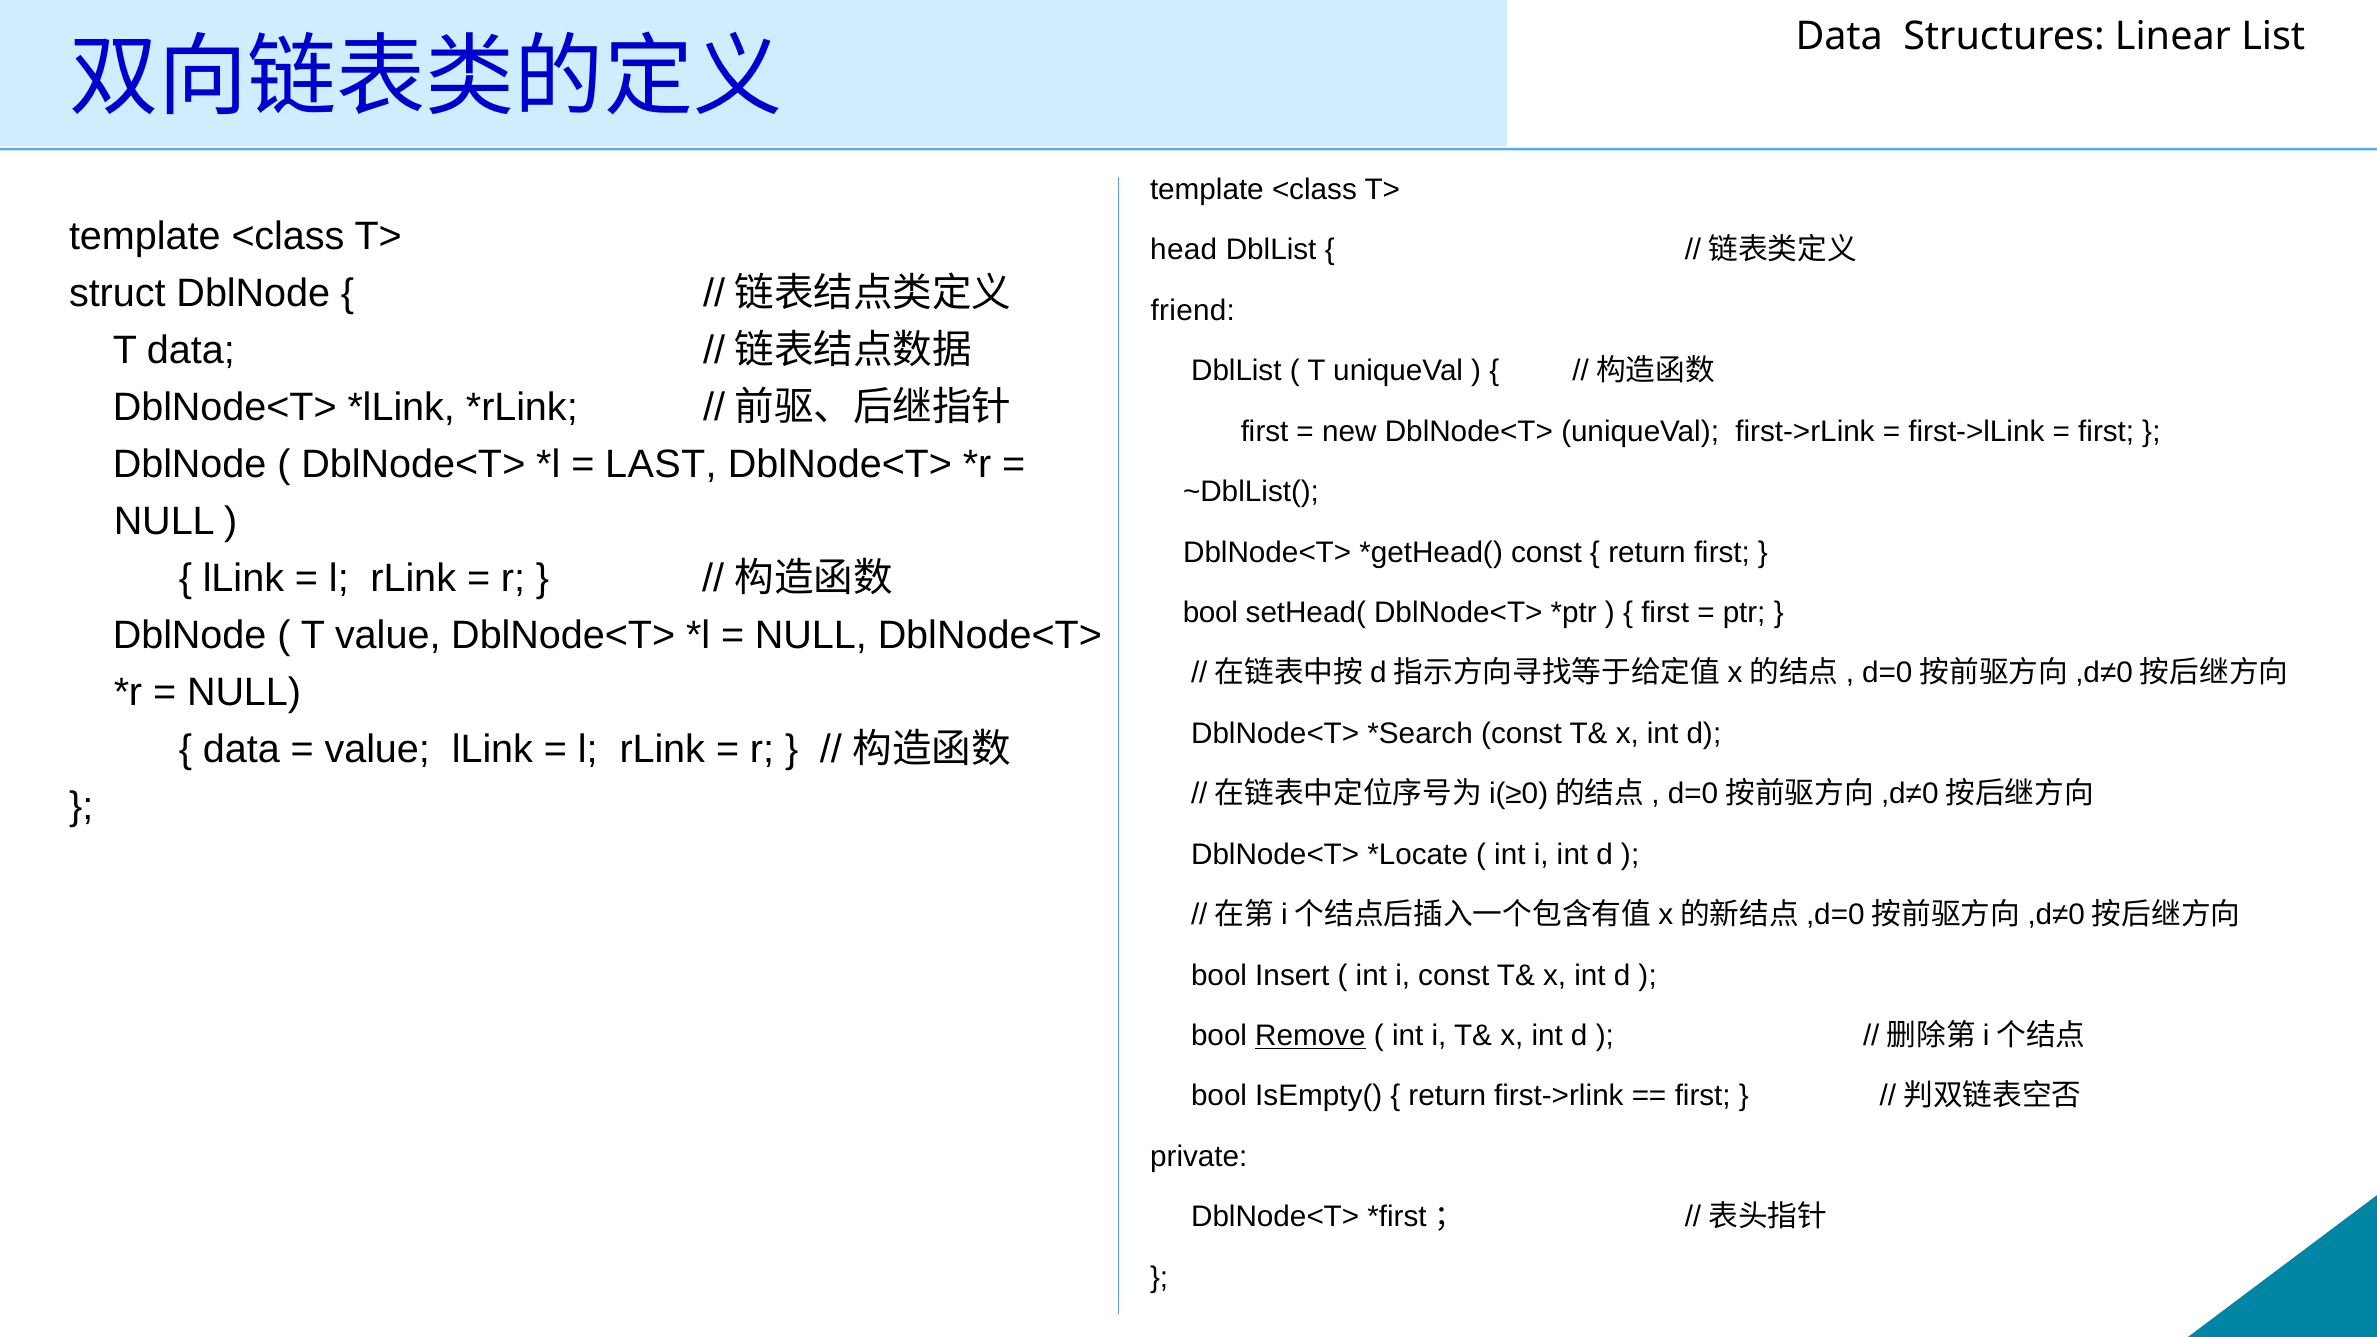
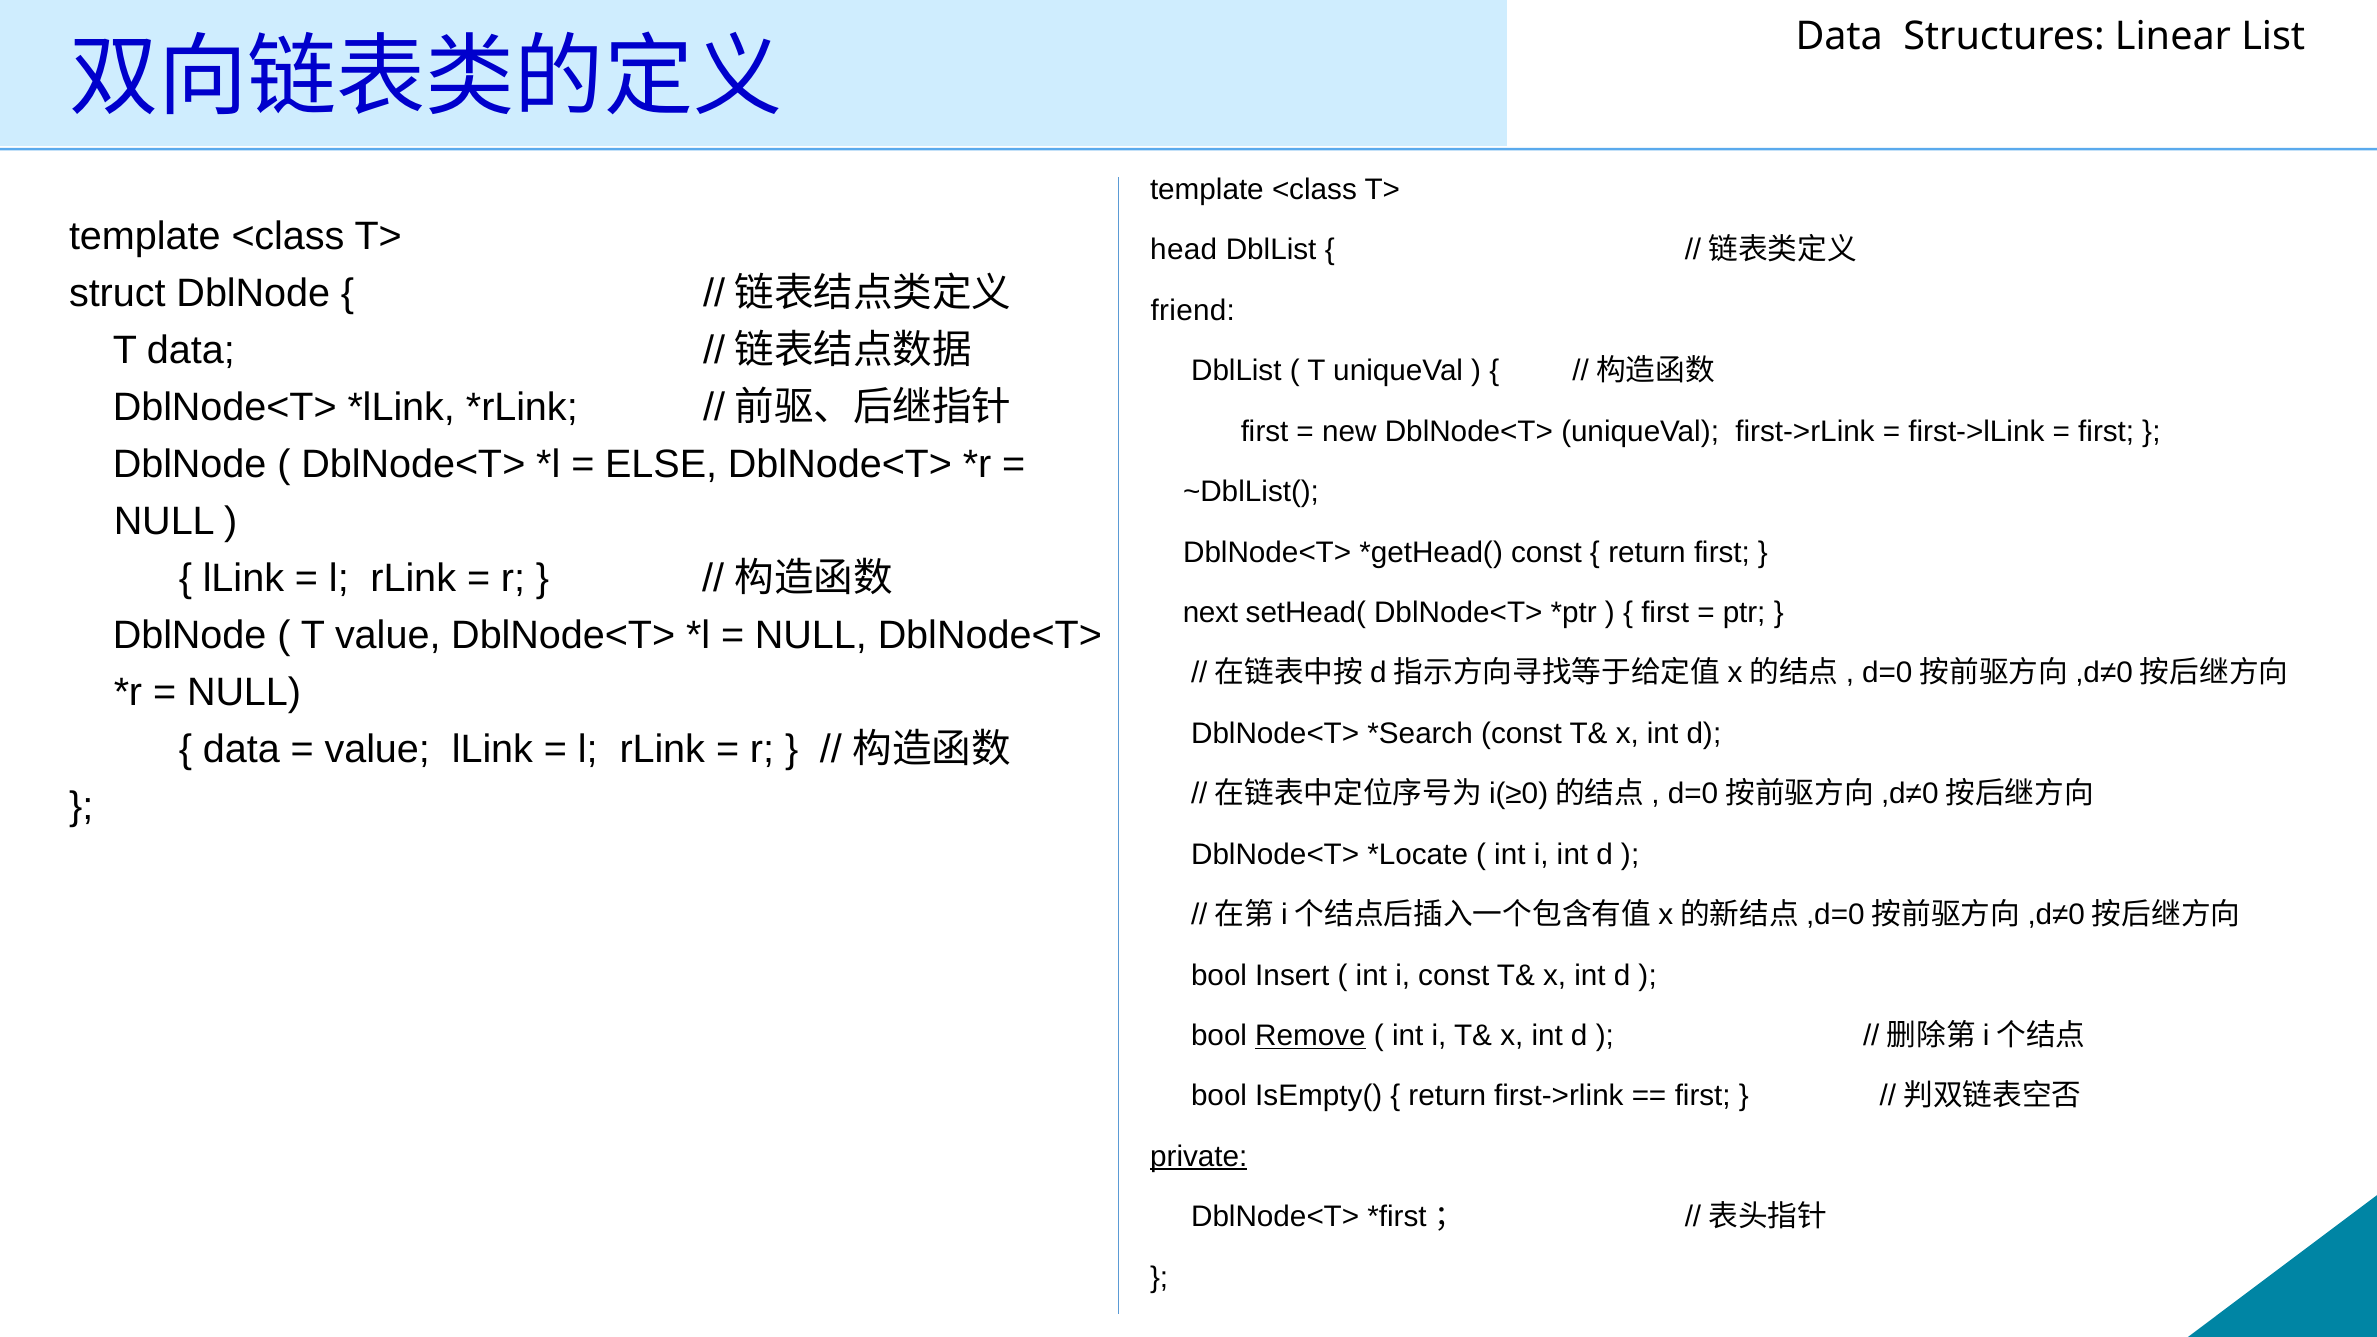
LAST: LAST -> ELSE
bool at (1210, 613): bool -> next
private underline: none -> present
